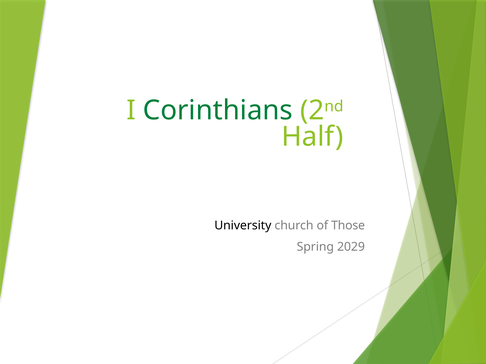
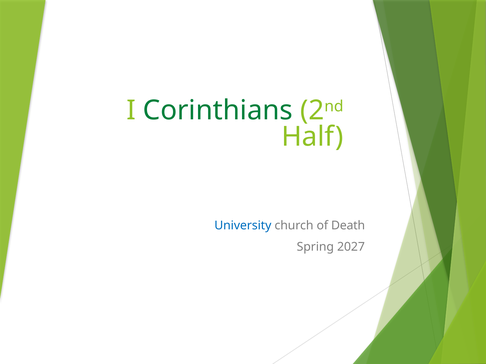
University colour: black -> blue
Those: Those -> Death
2029: 2029 -> 2027
